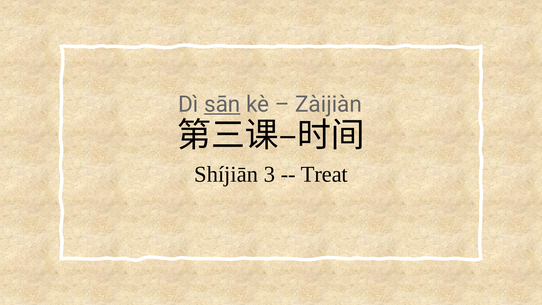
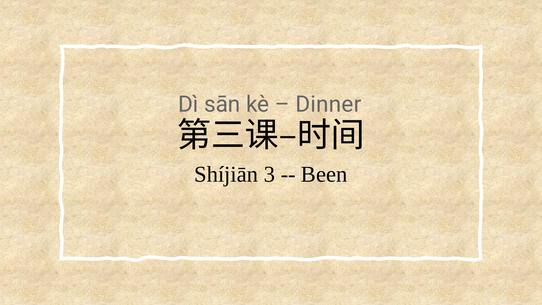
sān underline: present -> none
Zàijiàn: Zàijiàn -> Dinner
Treat: Treat -> Been
